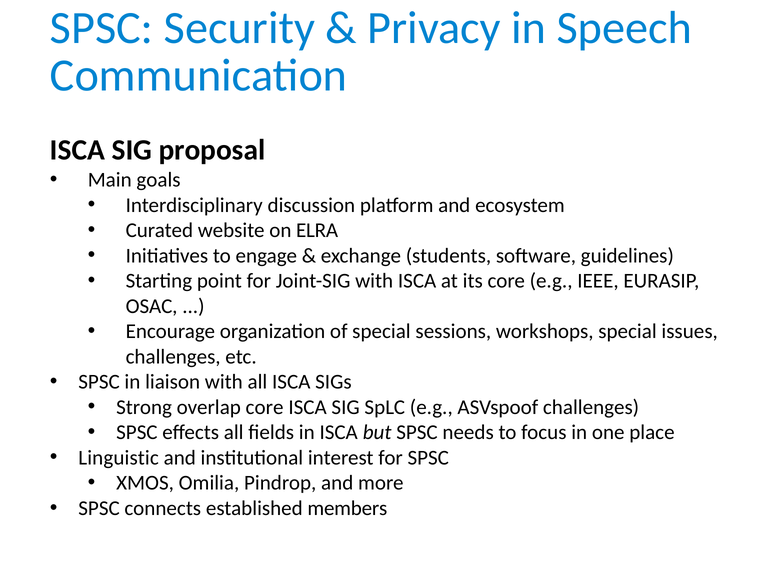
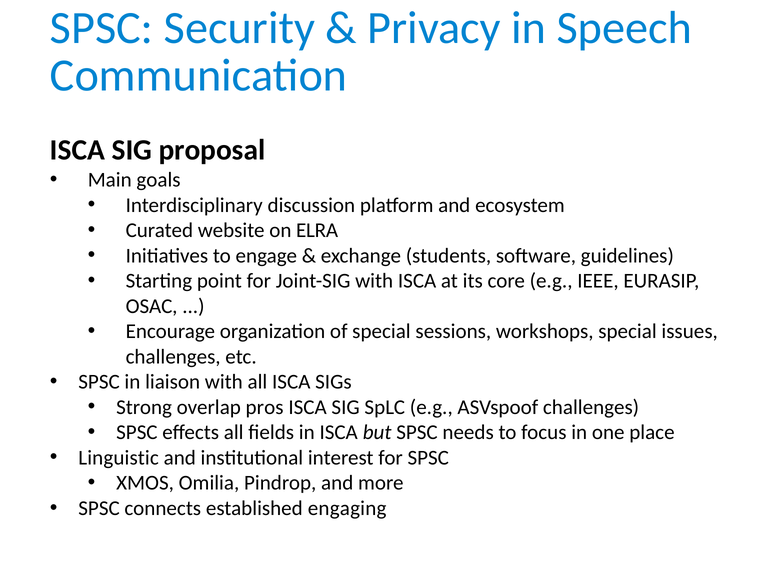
overlap core: core -> pros
members: members -> engaging
